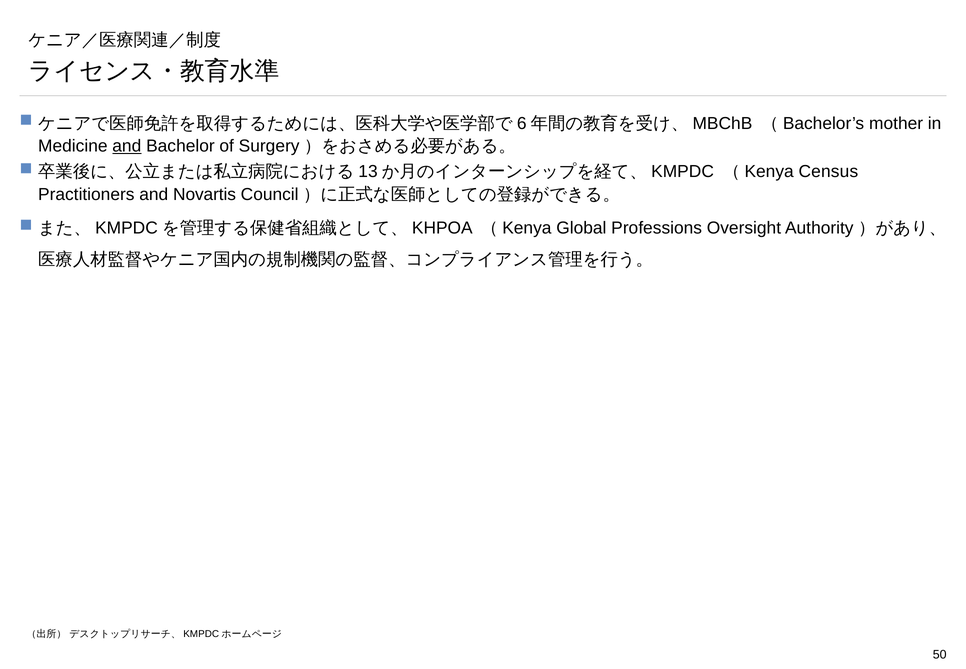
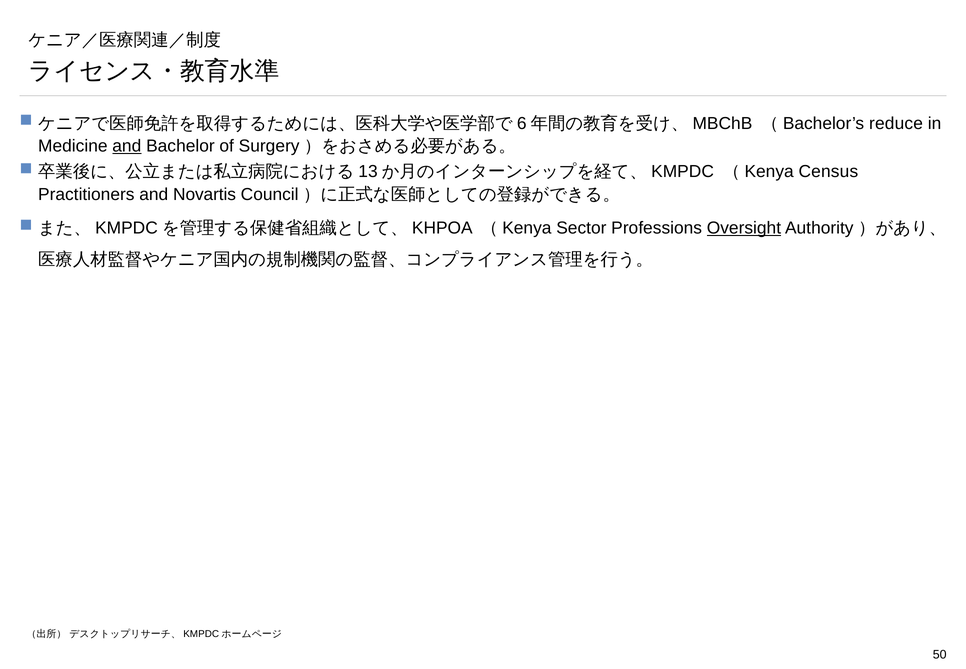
mother: mother -> reduce
Global: Global -> Sector
Oversight underline: none -> present
